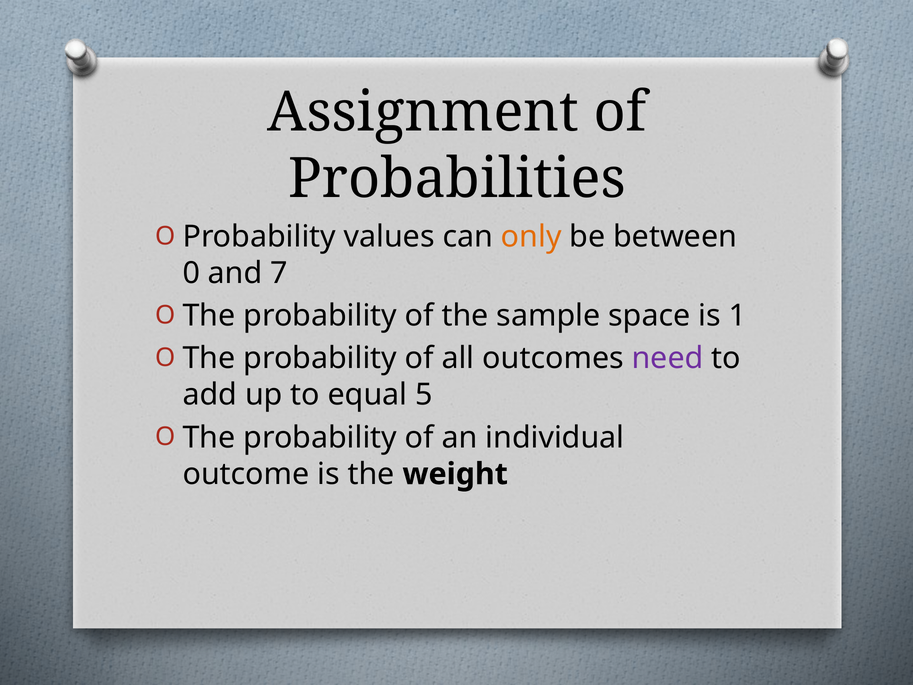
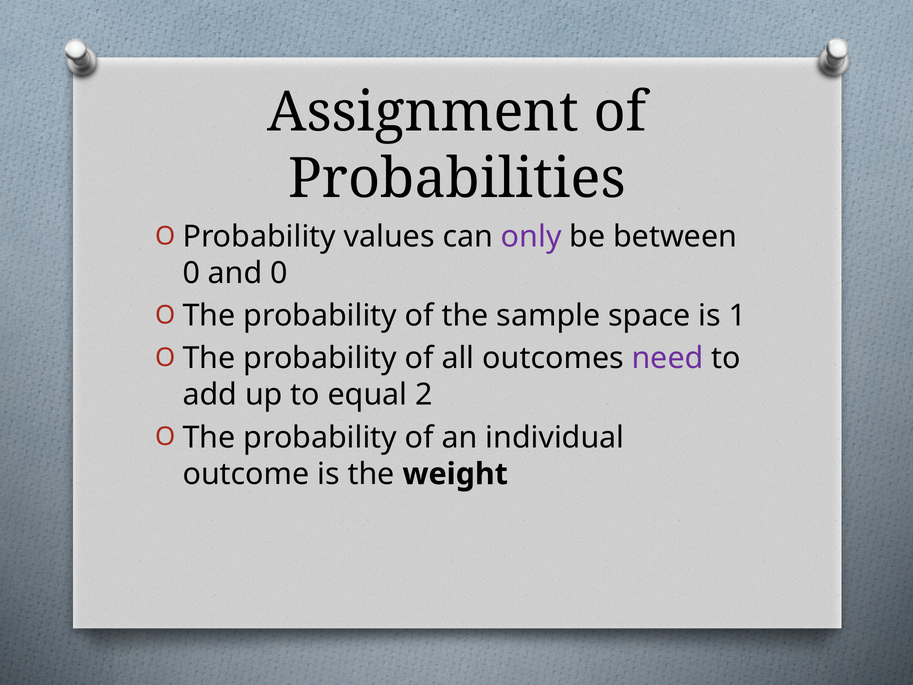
only colour: orange -> purple
and 7: 7 -> 0
5: 5 -> 2
